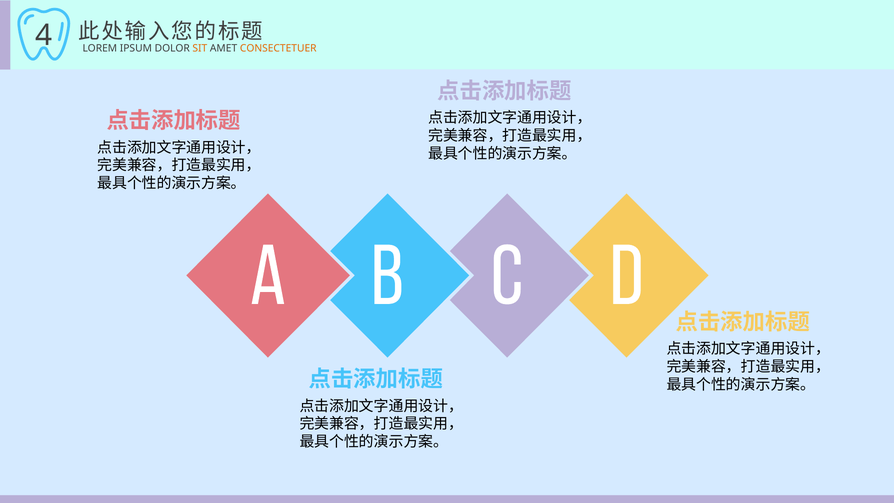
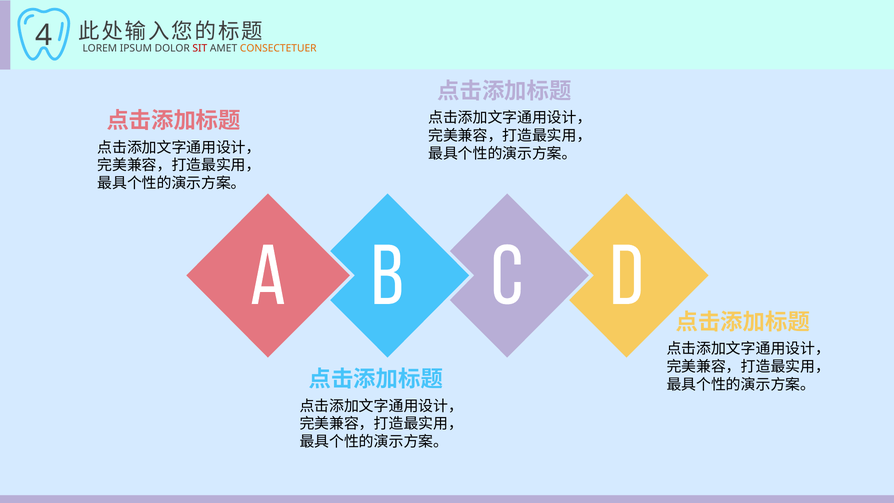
SIT colour: orange -> red
